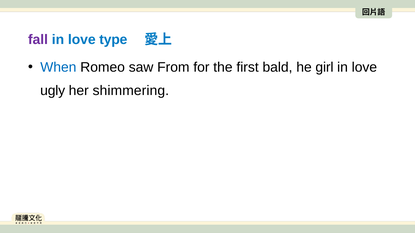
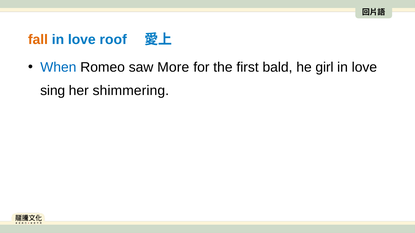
fall colour: purple -> orange
type: type -> roof
From: From -> More
ugly: ugly -> sing
